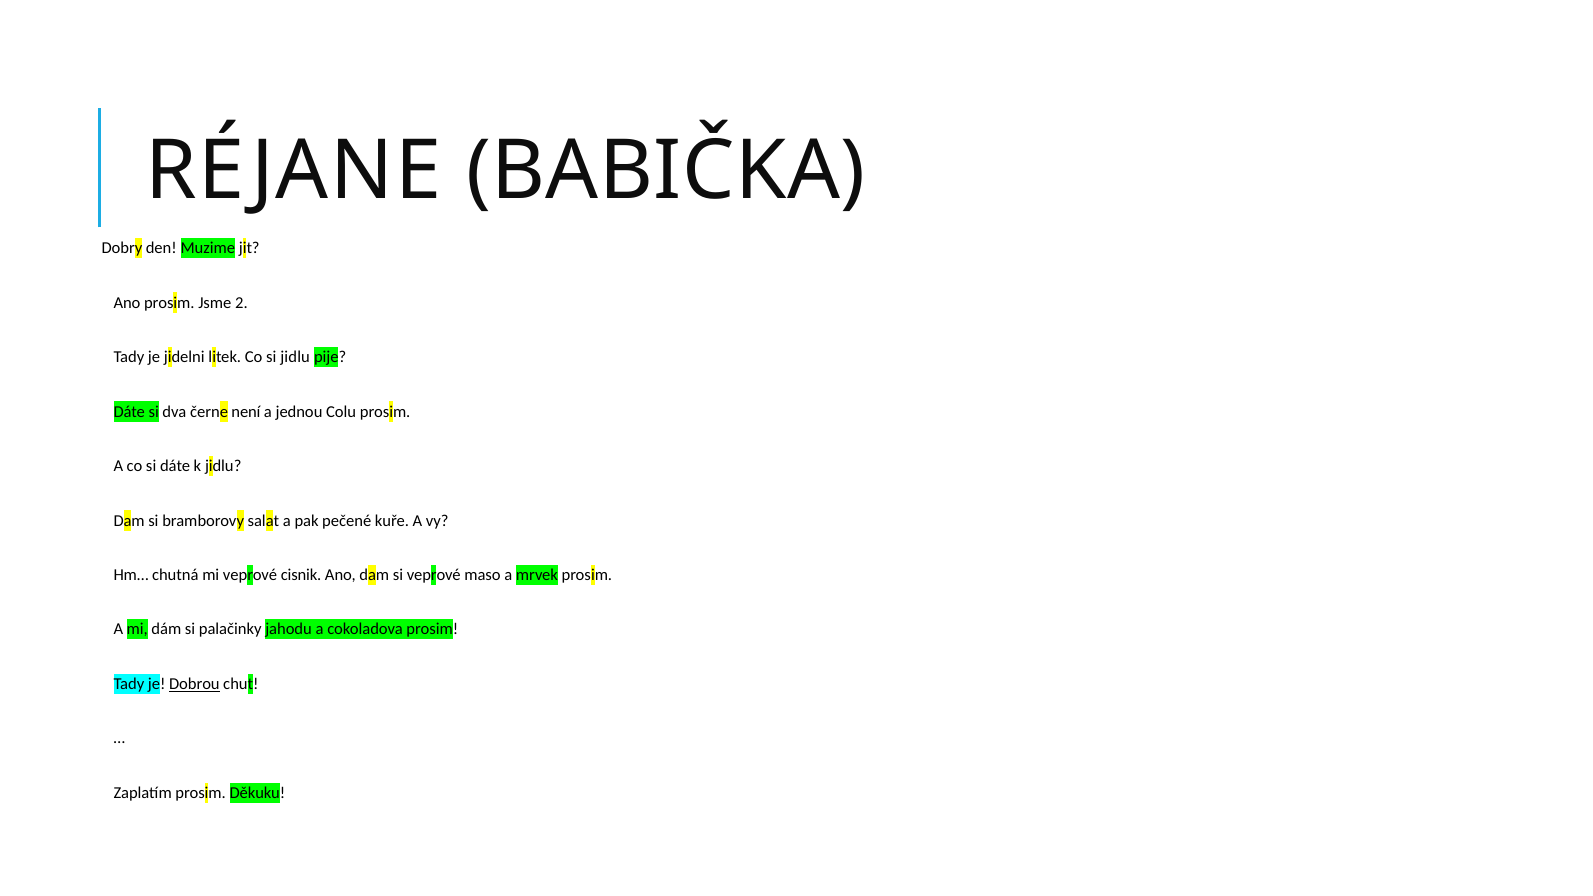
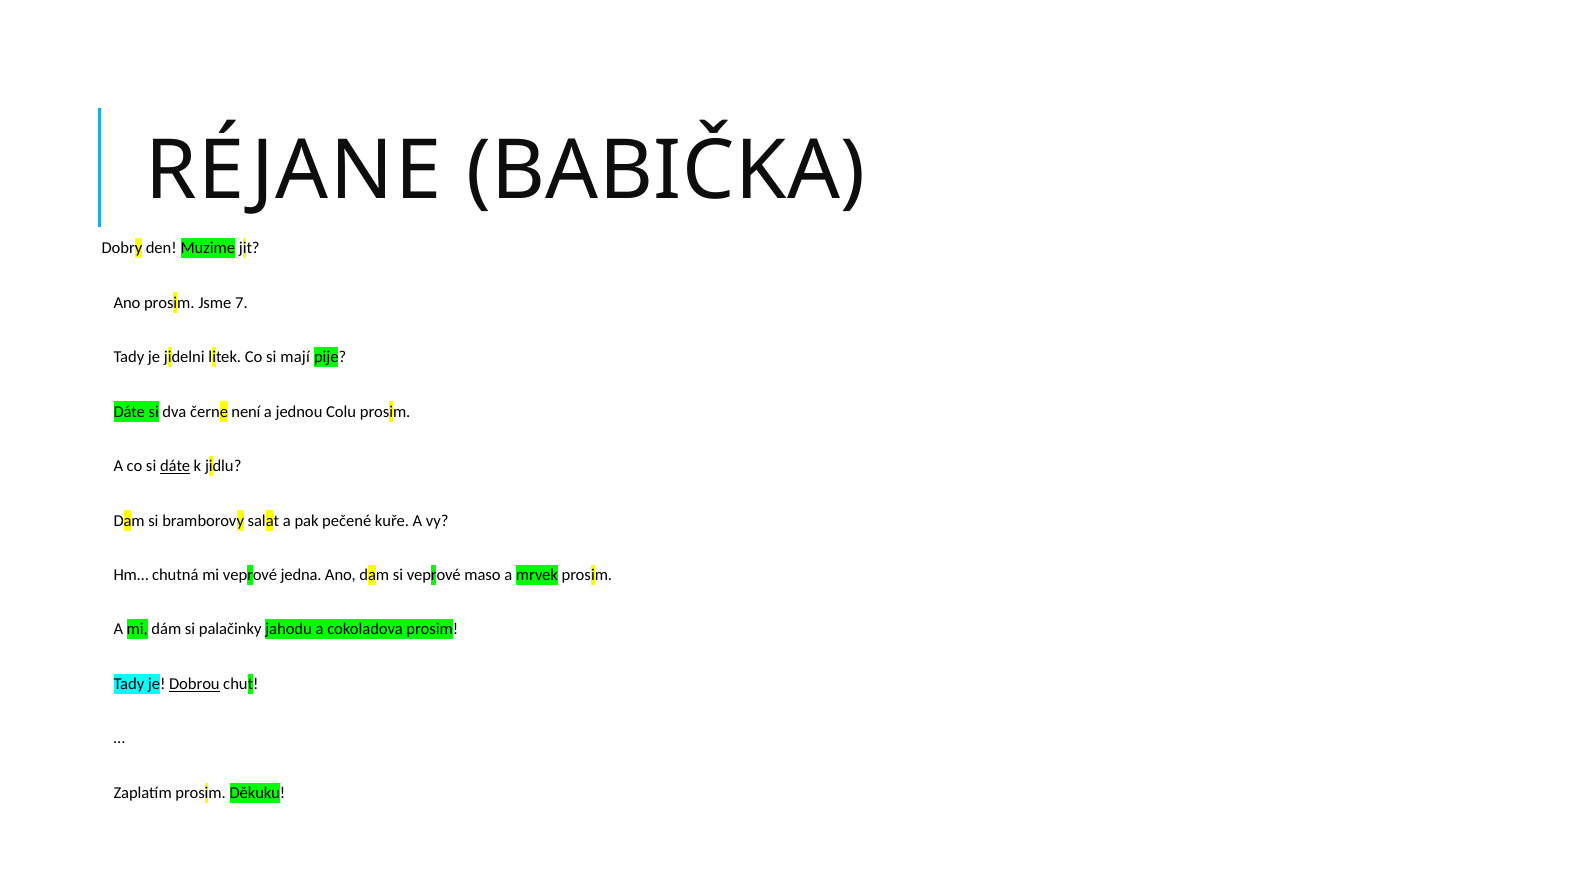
2: 2 -> 7
si jidlu: jidlu -> mají
dáte at (175, 466) underline: none -> present
cisnik: cisnik -> jedna
